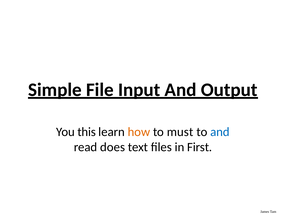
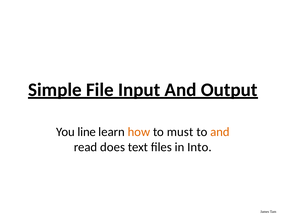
this: this -> line
and at (220, 132) colour: blue -> orange
First: First -> Into
